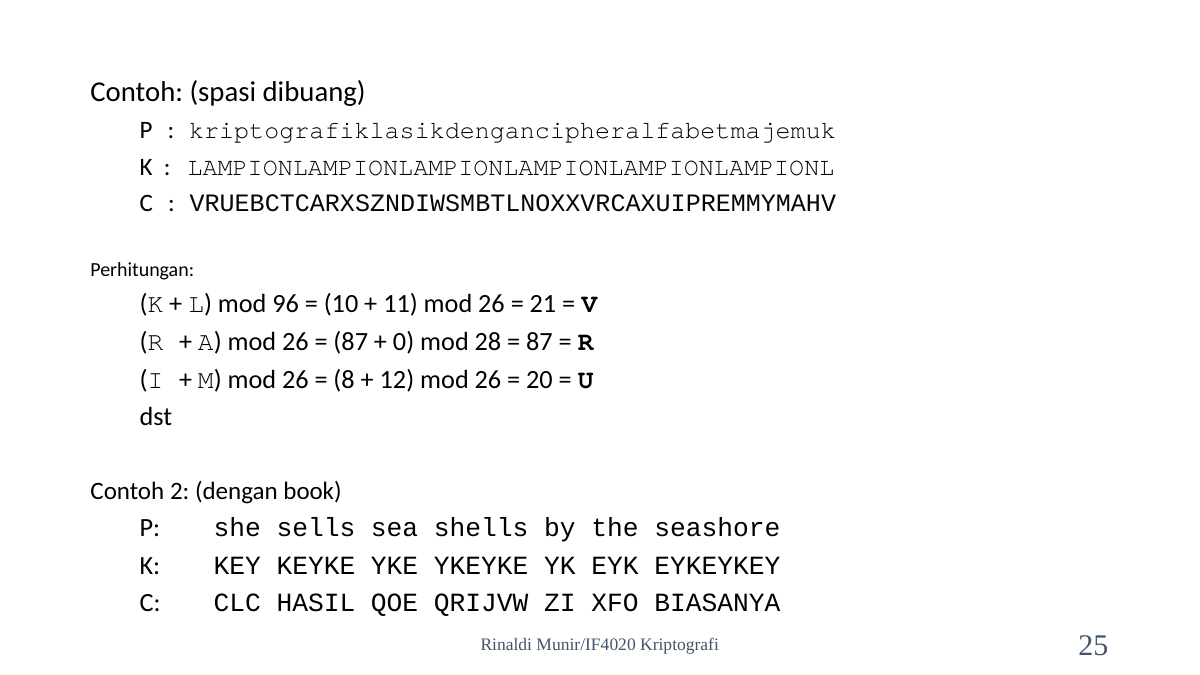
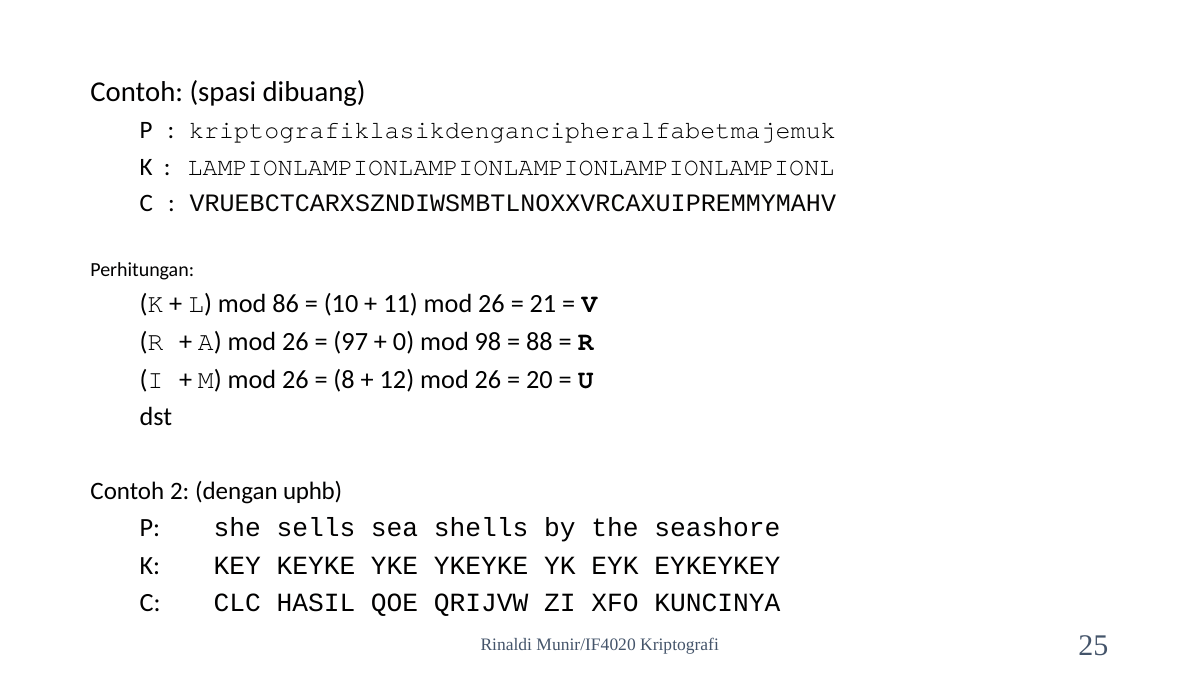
96: 96 -> 86
87 at (351, 342): 87 -> 97
28: 28 -> 98
87 at (539, 342): 87 -> 88
book: book -> uphb
BIASANYA: BIASANYA -> KUNCINYA
